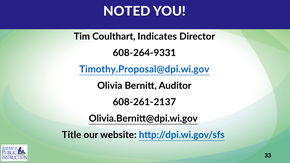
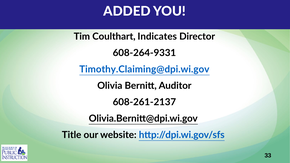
NOTED: NOTED -> ADDED
Timothy.Proposal@dpi.wi.gov: Timothy.Proposal@dpi.wi.gov -> Timothy.Claiming@dpi.wi.gov
